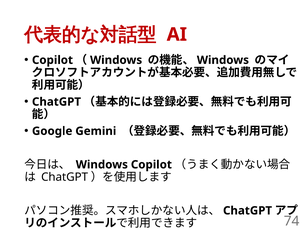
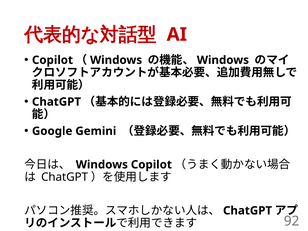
74: 74 -> 92
